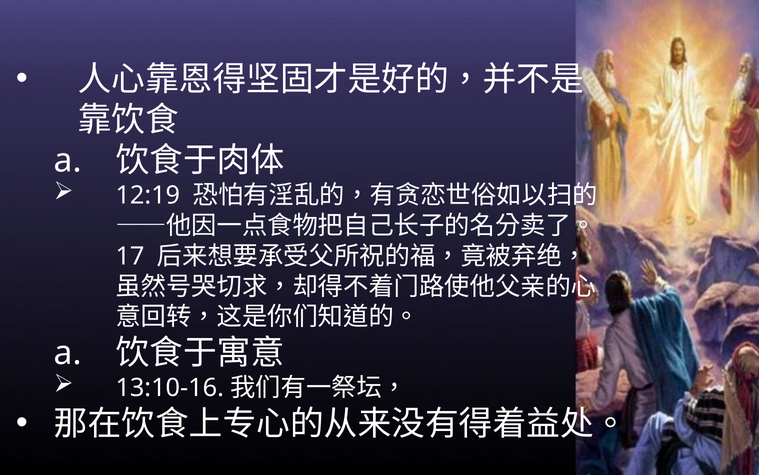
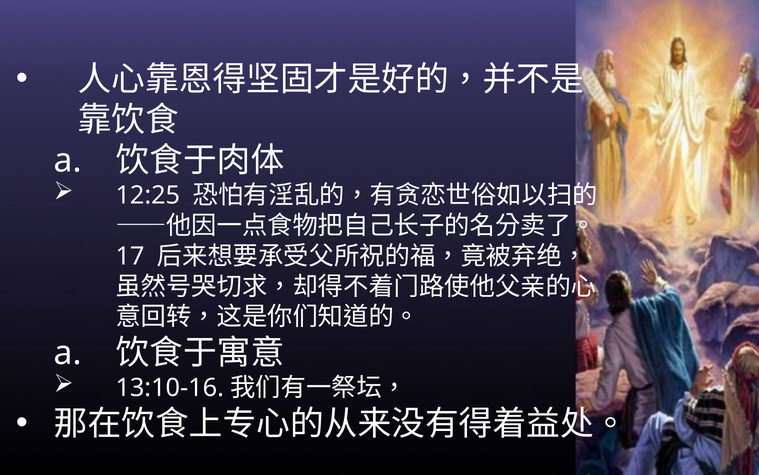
12:19: 12:19 -> 12:25
